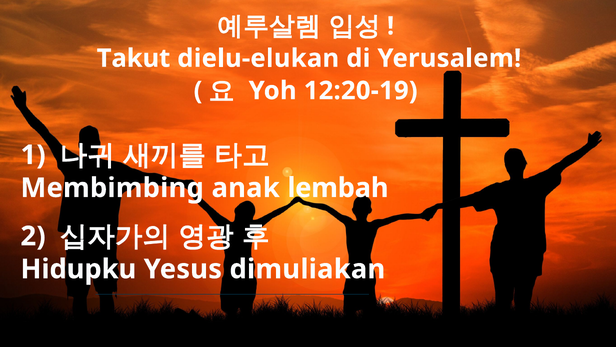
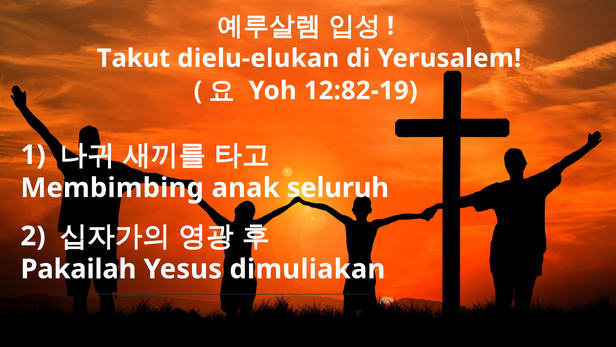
12:20-19: 12:20-19 -> 12:82-19
lembah: lembah -> seluruh
Hidupku: Hidupku -> Pakailah
